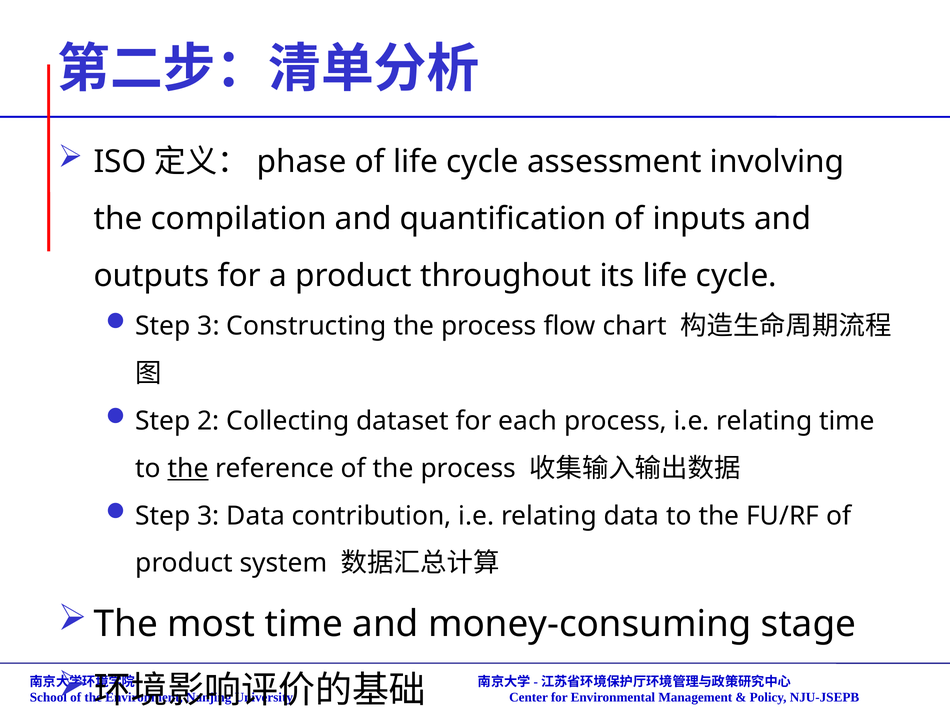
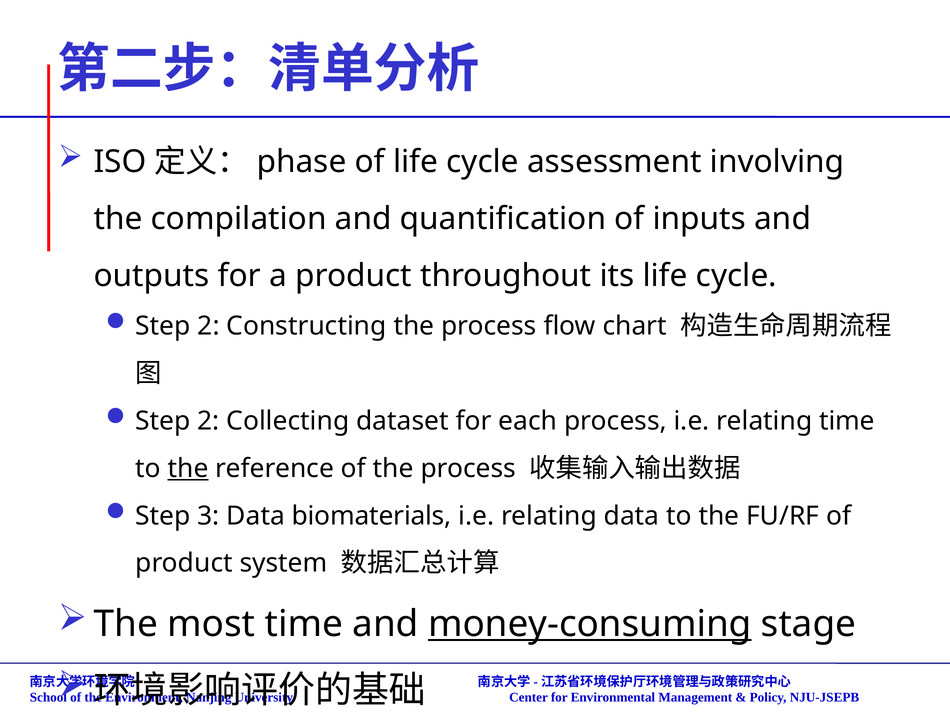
3 at (208, 326): 3 -> 2
contribution: contribution -> biomaterials
money-consuming underline: none -> present
